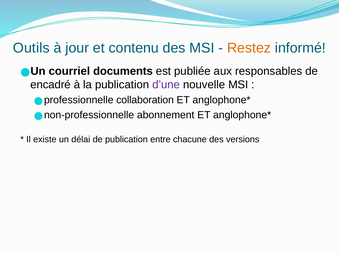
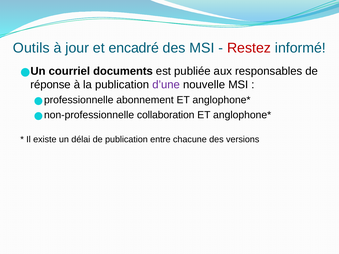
contenu: contenu -> encadré
Restez colour: orange -> red
encadré: encadré -> réponse
collaboration: collaboration -> abonnement
abonnement: abonnement -> collaboration
